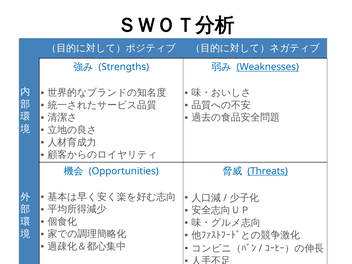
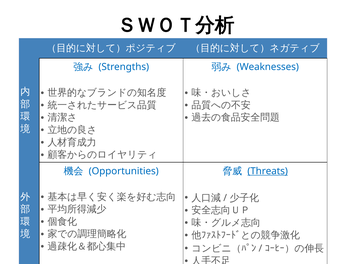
Weaknesses underline: present -> none
